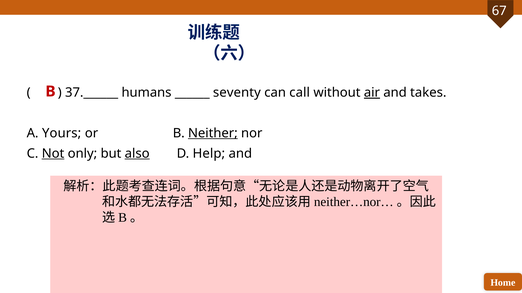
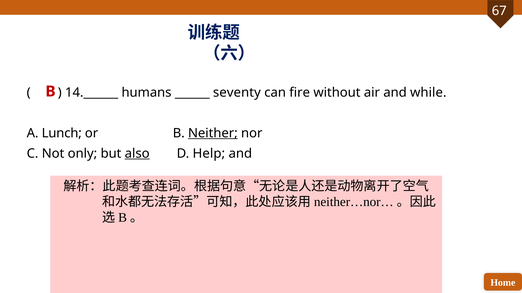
37.______: 37.______ -> 14.______
call: call -> fire
air underline: present -> none
takes: takes -> while
Yours: Yours -> Lunch
Not underline: present -> none
